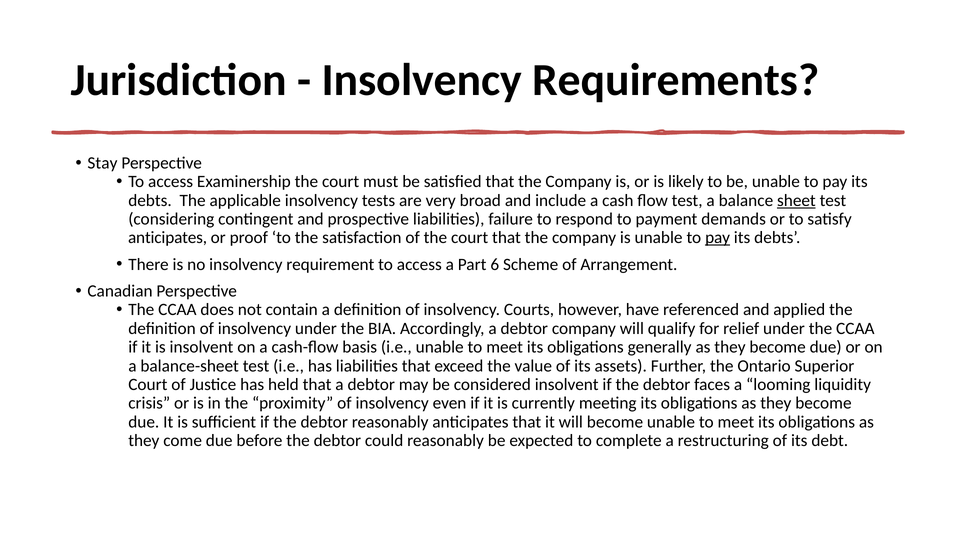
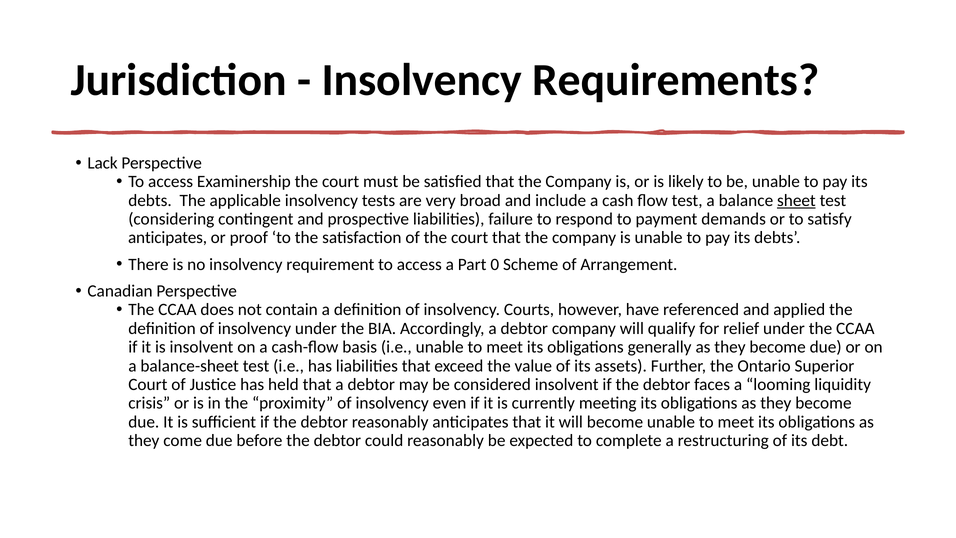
Stay: Stay -> Lack
pay at (718, 238) underline: present -> none
6: 6 -> 0
